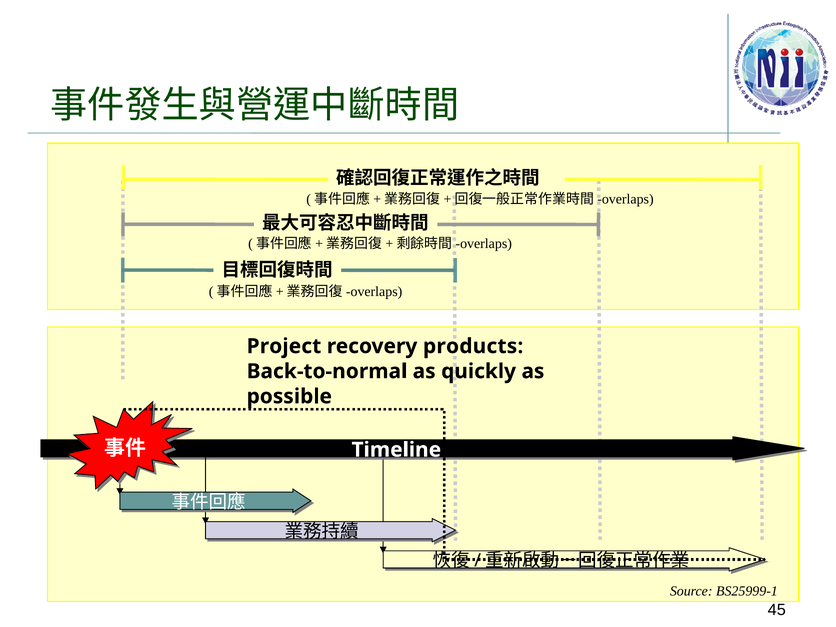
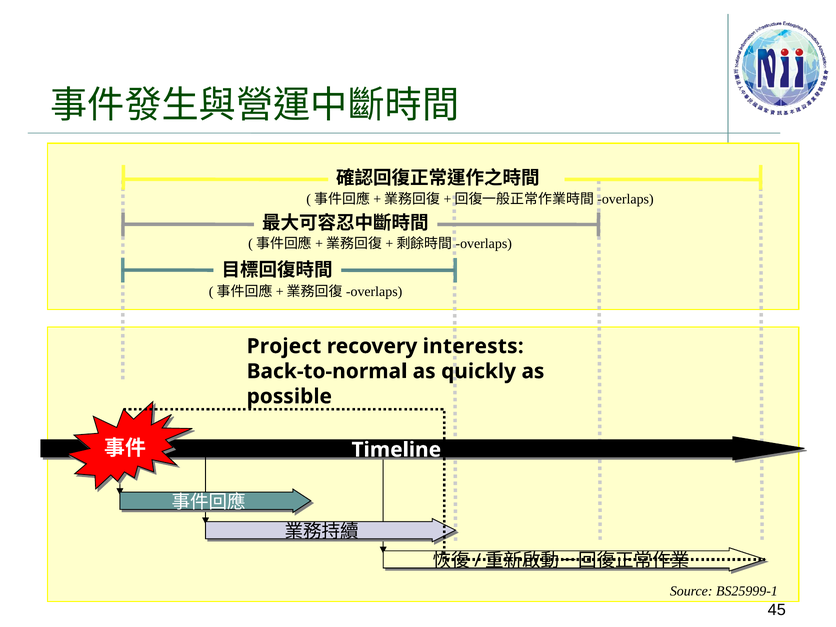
products: products -> interests
